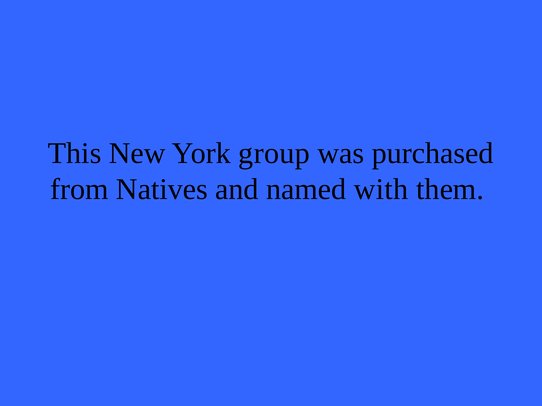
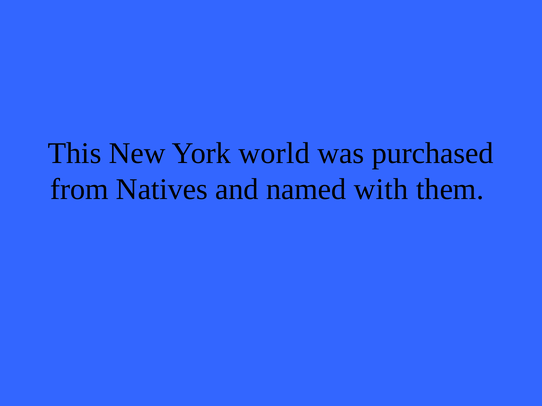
group: group -> world
